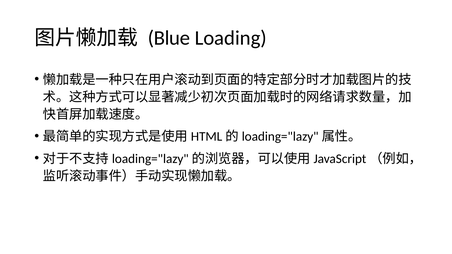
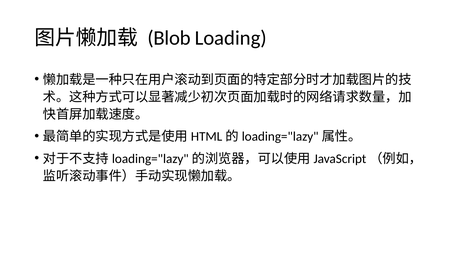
Blue: Blue -> Blob
